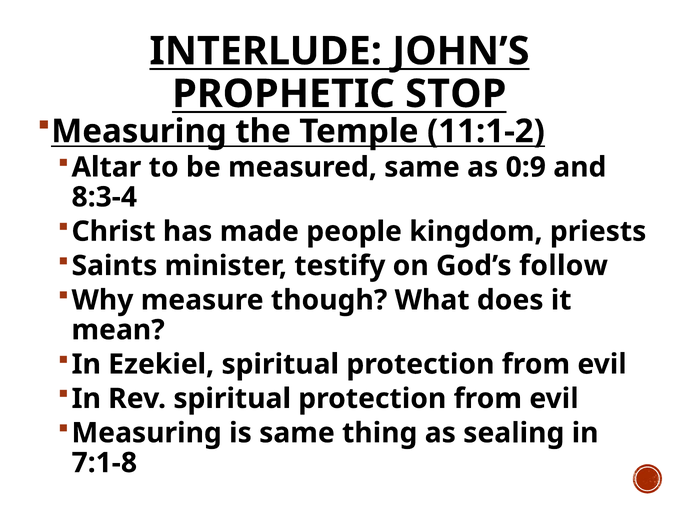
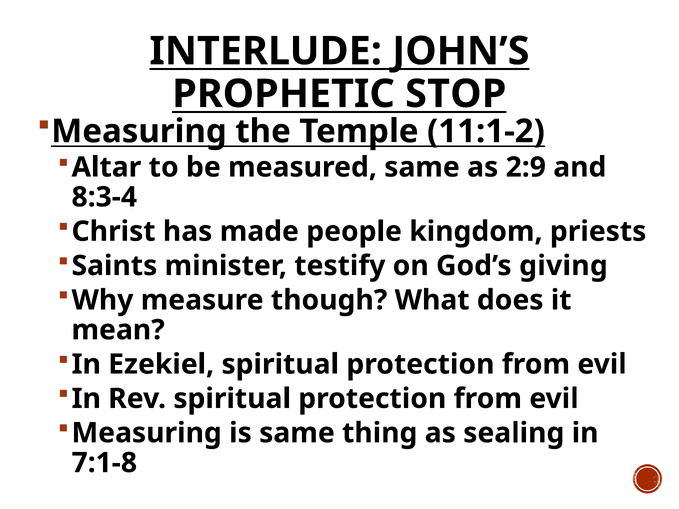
0:9: 0:9 -> 2:9
follow: follow -> giving
